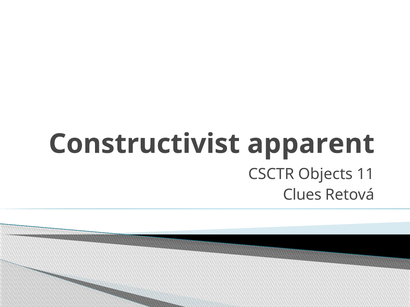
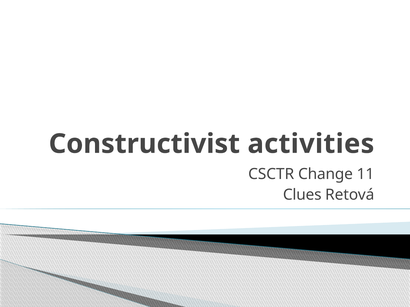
apparent: apparent -> activities
Objects: Objects -> Change
